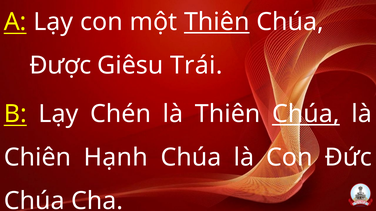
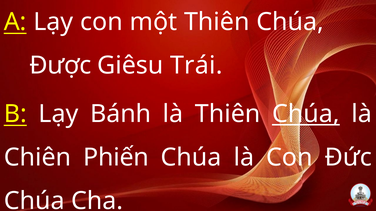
Thiên at (217, 22) underline: present -> none
Chén: Chén -> Bánh
Hạnh: Hạnh -> Phiến
